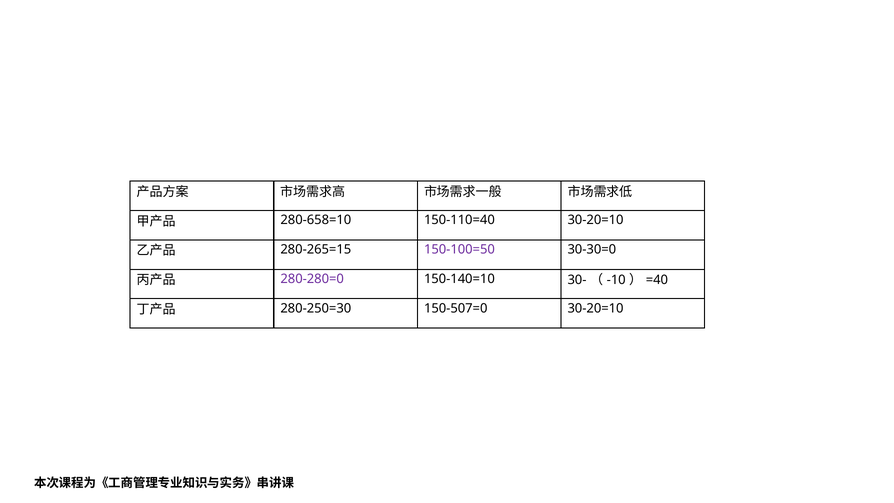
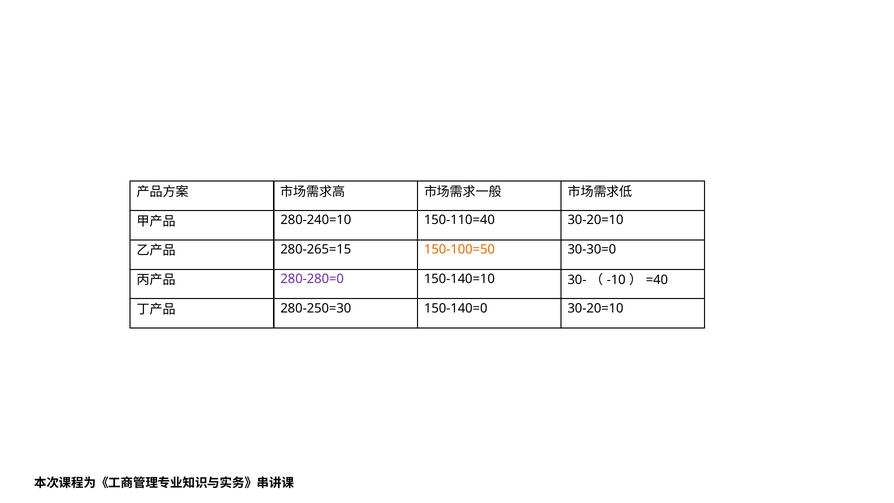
280-658=10: 280-658=10 -> 280-240=10
150-100=50 colour: purple -> orange
150-507=0: 150-507=0 -> 150-140=0
